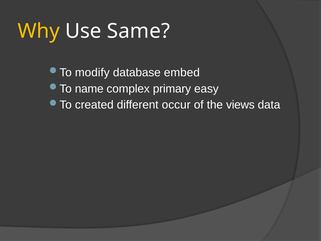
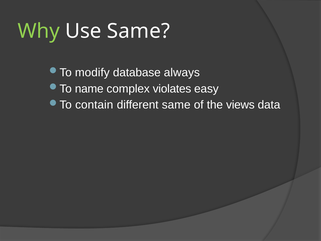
Why colour: yellow -> light green
embed: embed -> always
primary: primary -> violates
created: created -> contain
different occur: occur -> same
